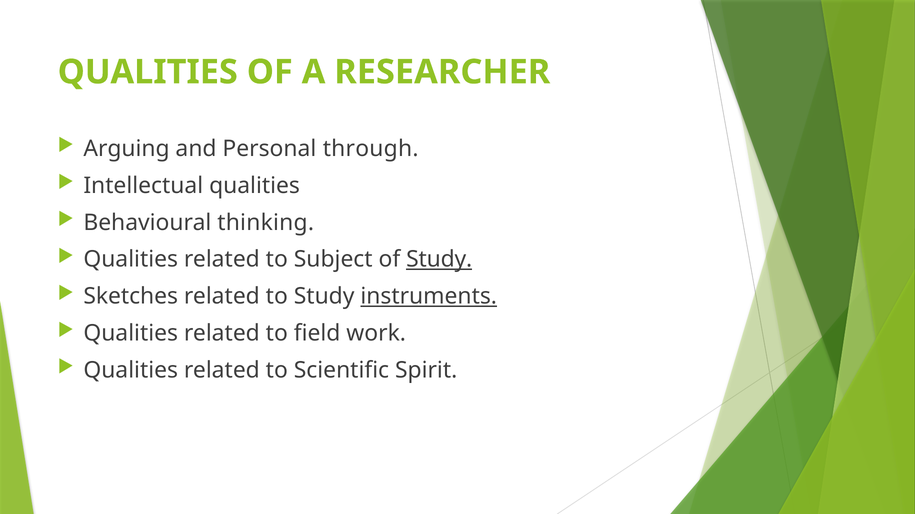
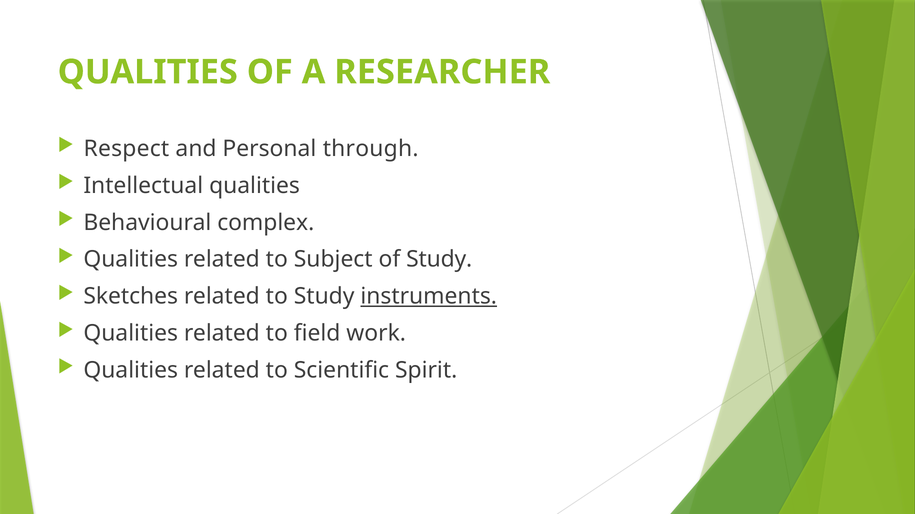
Arguing: Arguing -> Respect
thinking: thinking -> complex
Study at (439, 260) underline: present -> none
